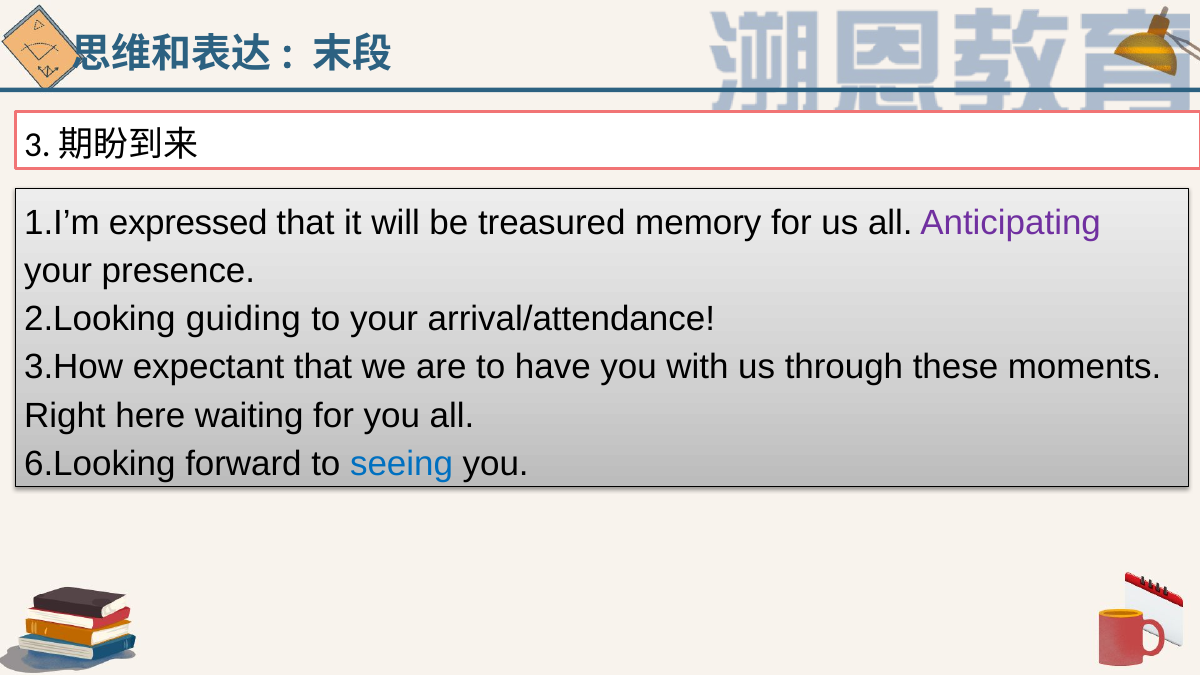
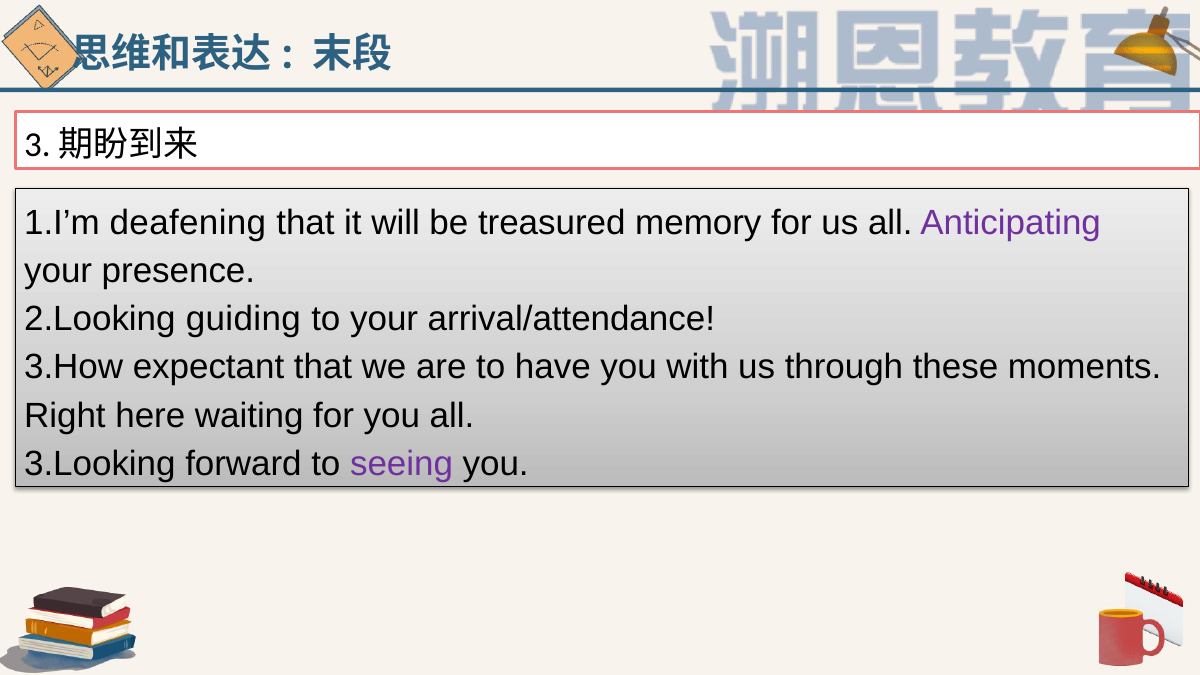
expressed: expressed -> deafening
6.Looking: 6.Looking -> 3.Looking
seeing colour: blue -> purple
